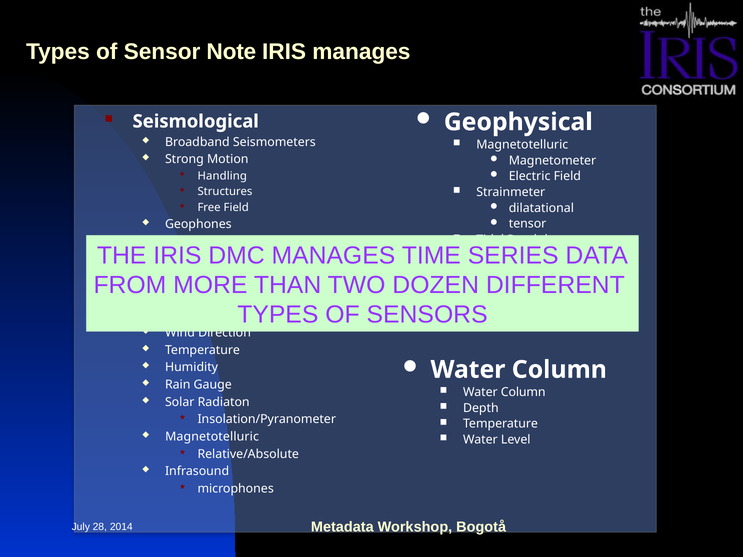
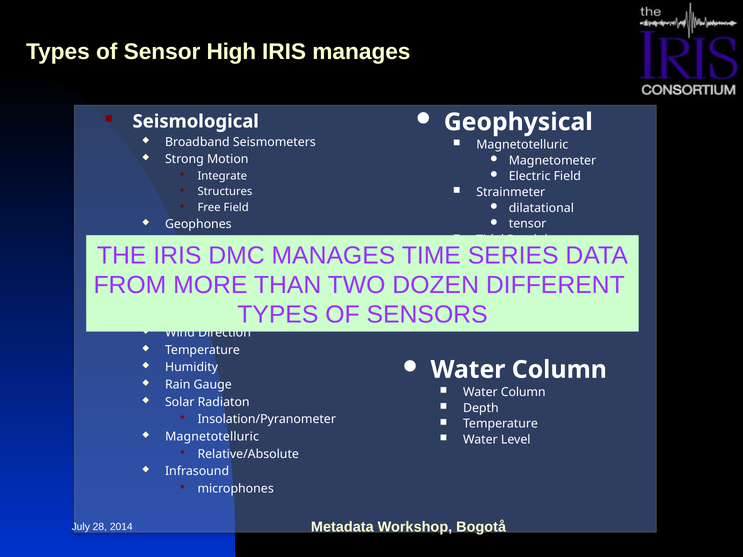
Note: Note -> High
Handling: Handling -> Integrate
